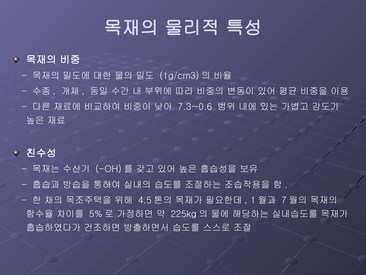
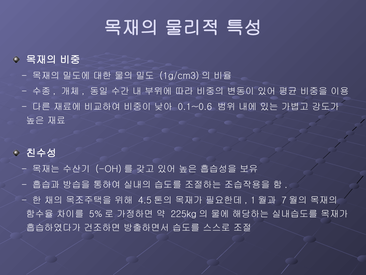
7.3~0.6: 7.3~0.6 -> 0.1~0.6
